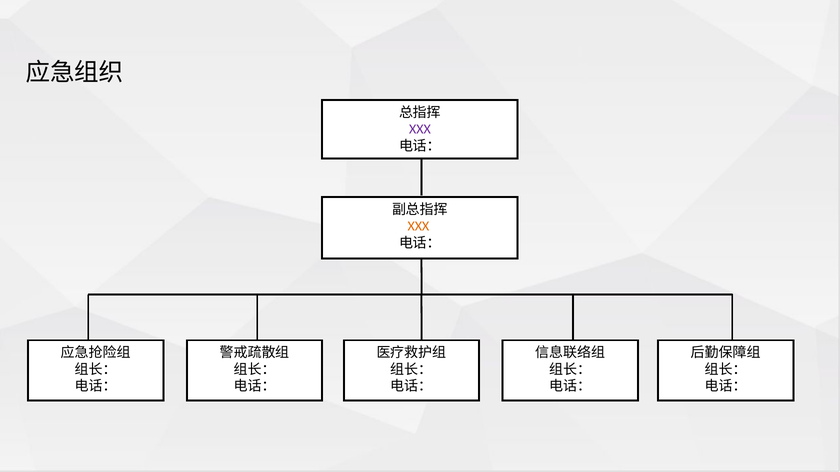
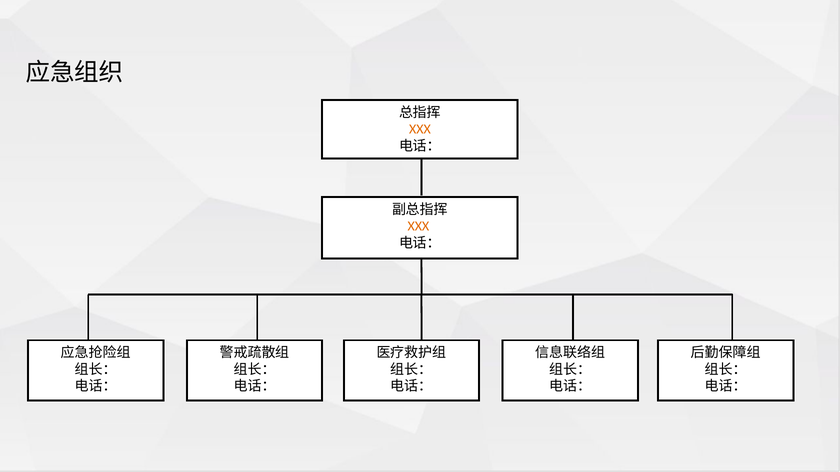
XXX at (420, 129) colour: purple -> orange
